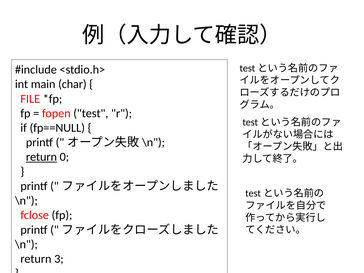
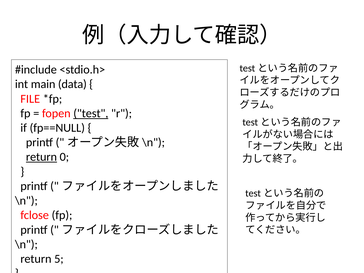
char: char -> data
test underline: none -> present
3: 3 -> 5
